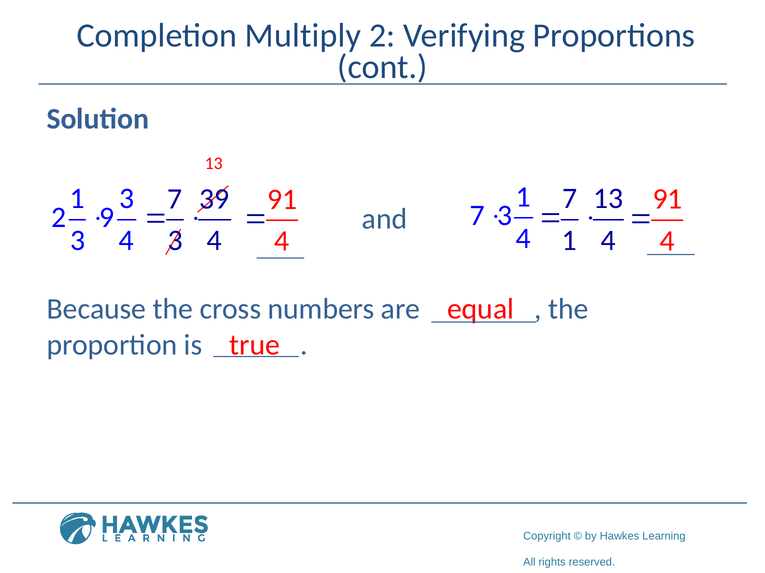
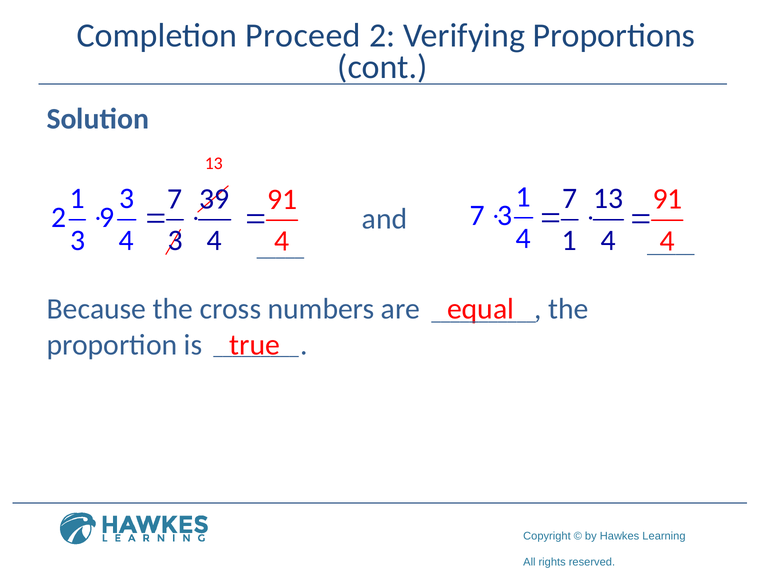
Multiply: Multiply -> Proceed
